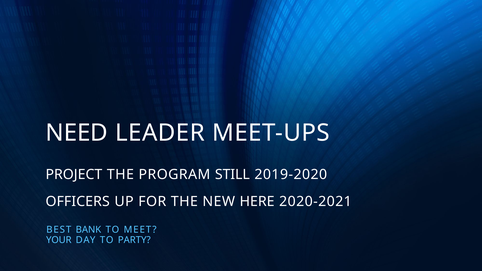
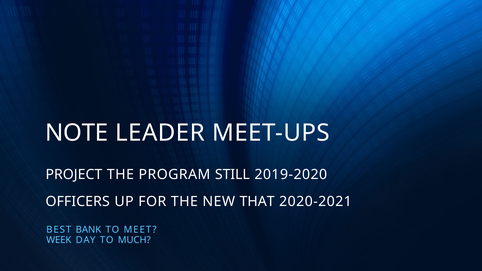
NEED: NEED -> NOTE
HERE: HERE -> THAT
YOUR: YOUR -> WEEK
PARTY: PARTY -> MUCH
